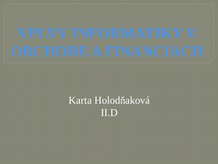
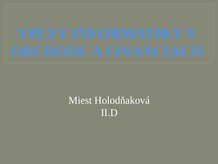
Karta: Karta -> Miest
